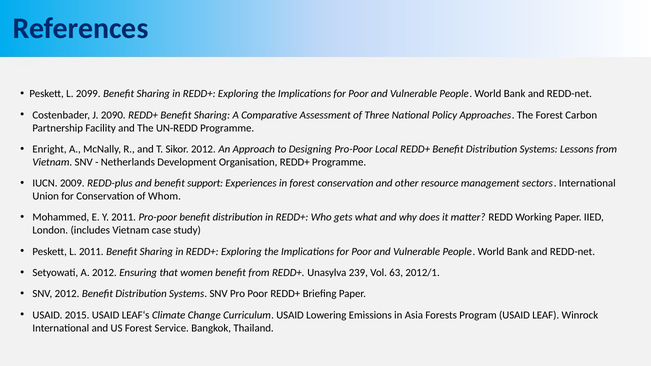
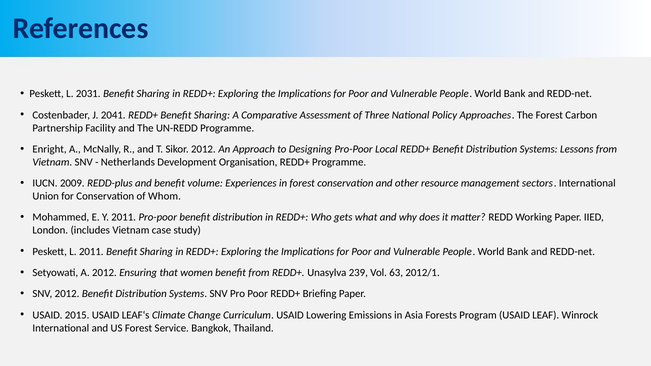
2099: 2099 -> 2031
2090: 2090 -> 2041
support: support -> volume
